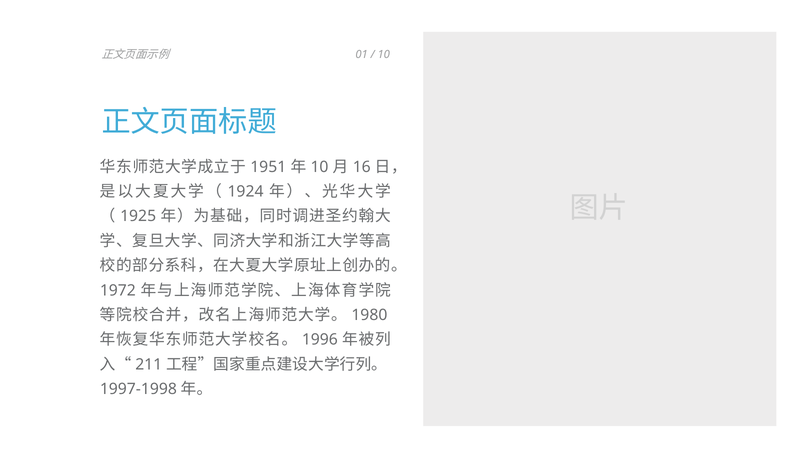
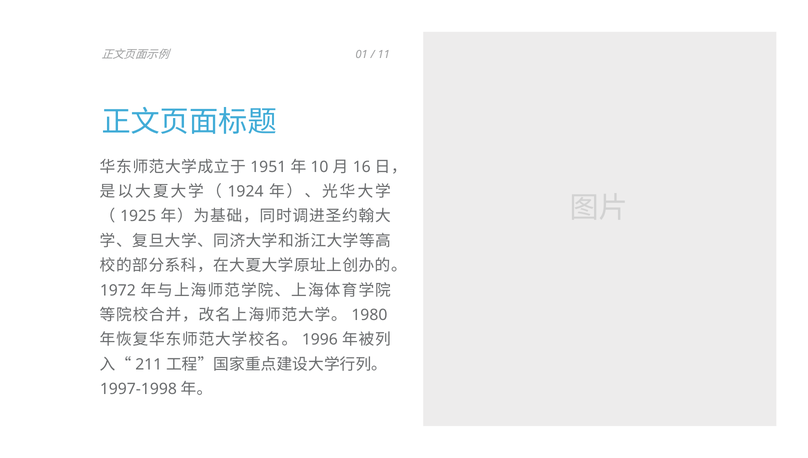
10 at (384, 55): 10 -> 11
